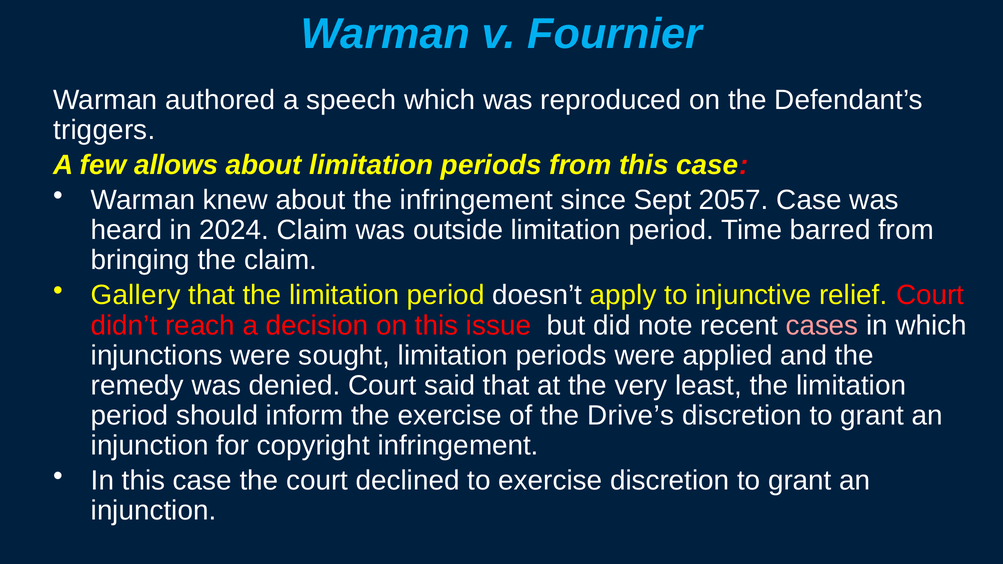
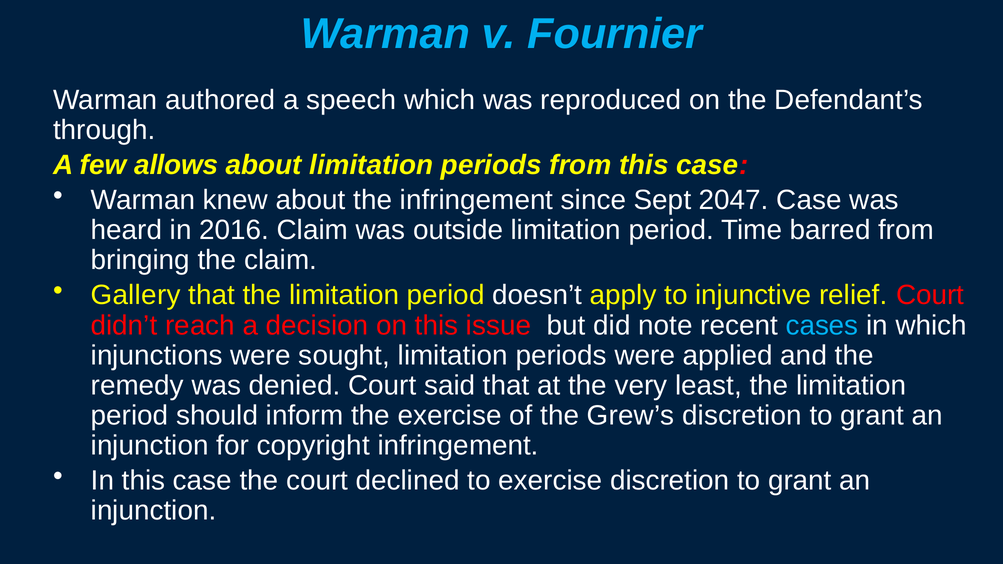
triggers: triggers -> through
2057: 2057 -> 2047
2024: 2024 -> 2016
cases colour: pink -> light blue
Drive’s: Drive’s -> Grew’s
